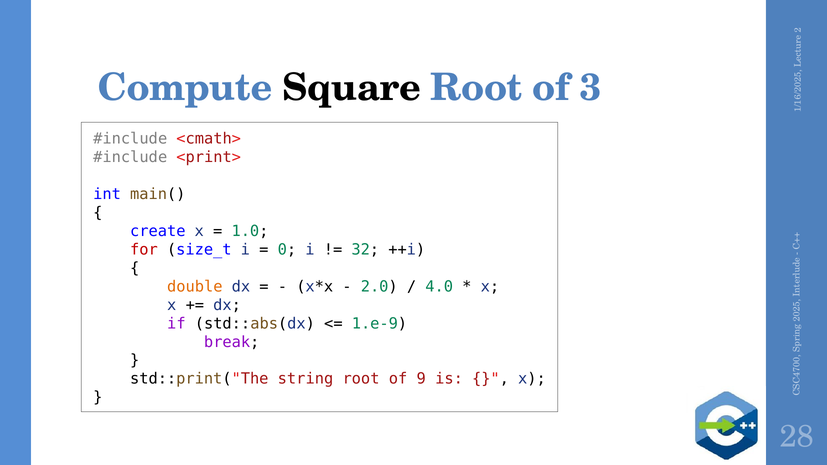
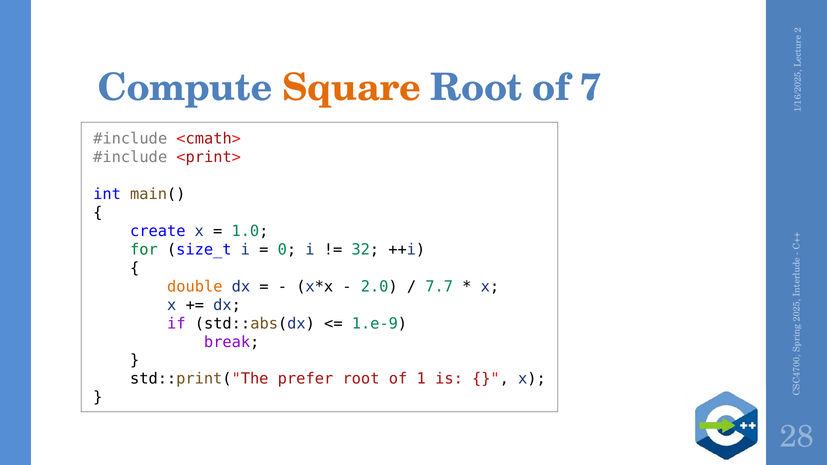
Square colour: black -> orange
of 3: 3 -> 7
for colour: red -> green
4.0: 4.0 -> 7.7
string: string -> prefer
of 9: 9 -> 1
